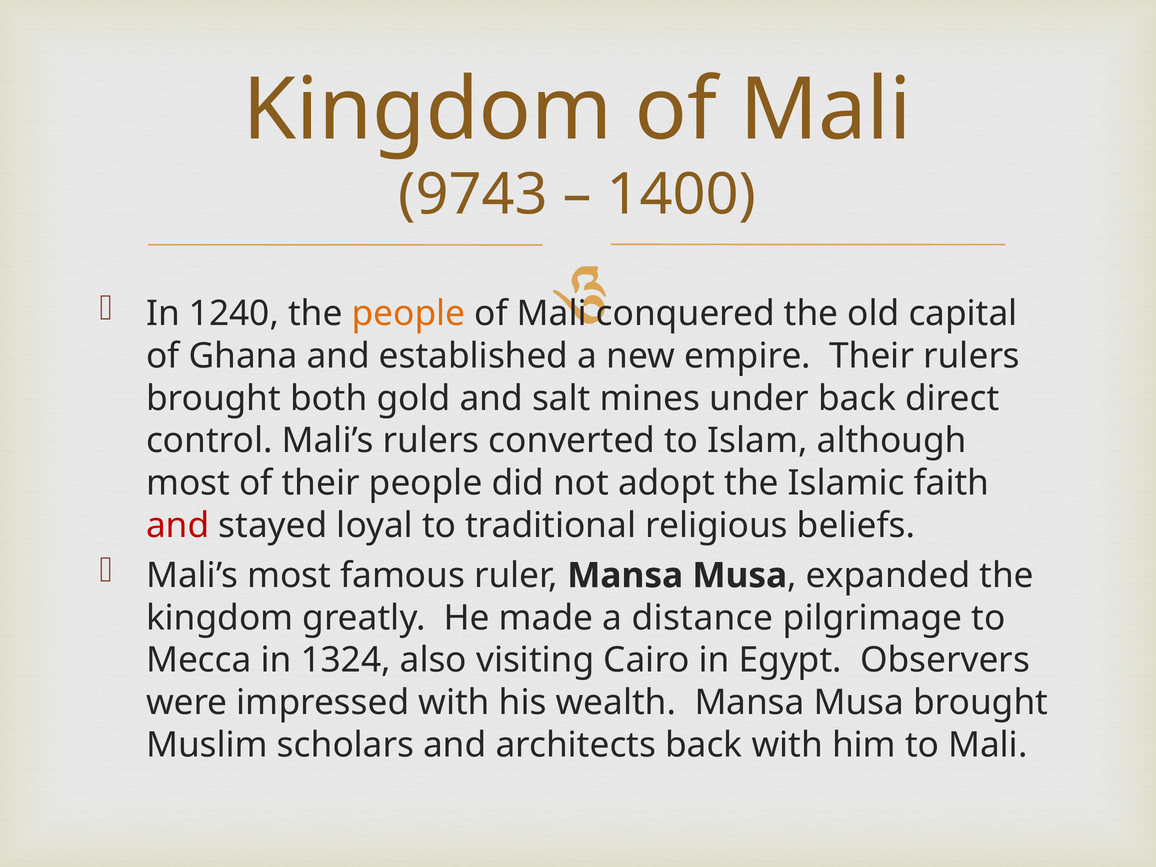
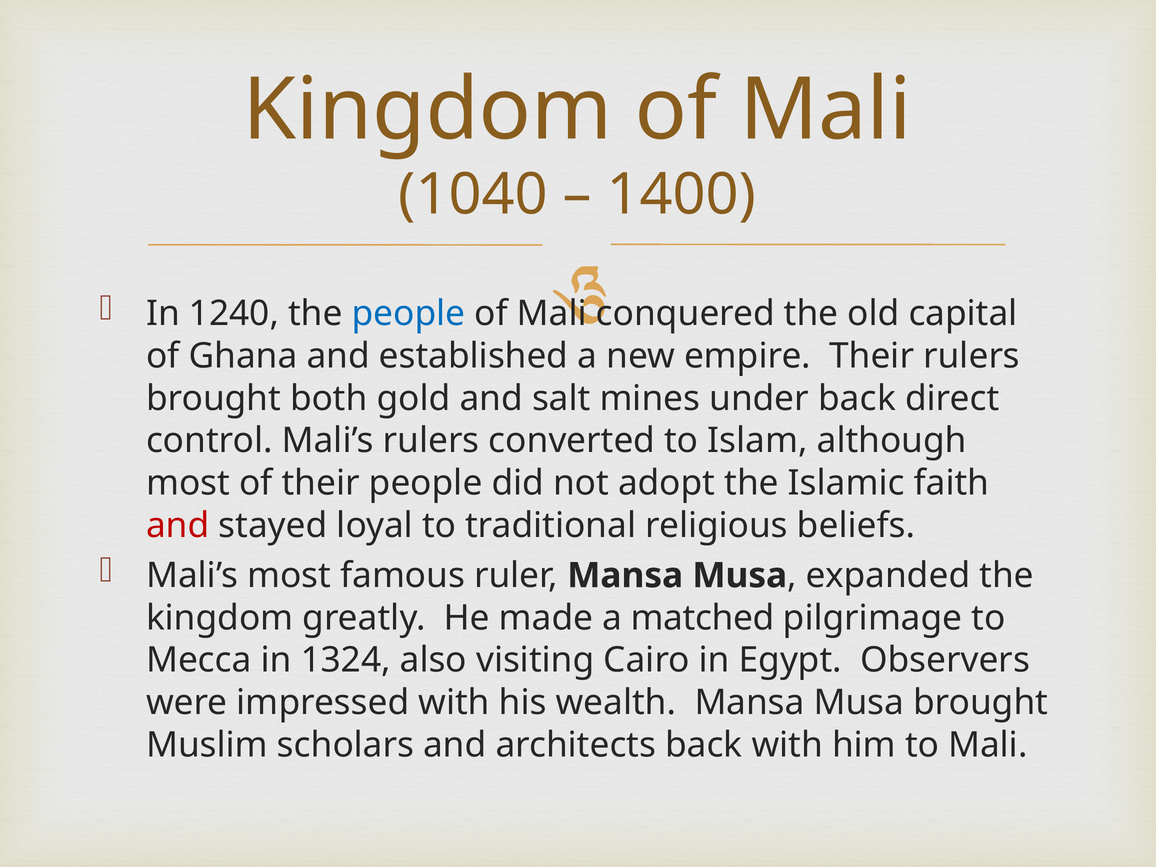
9743: 9743 -> 1040
people at (408, 314) colour: orange -> blue
distance: distance -> matched
